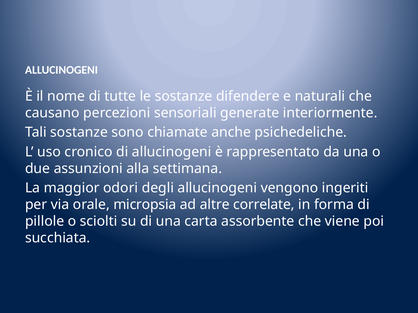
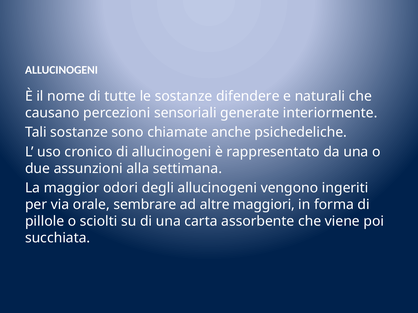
micropsia: micropsia -> sembrare
correlate: correlate -> maggiori
